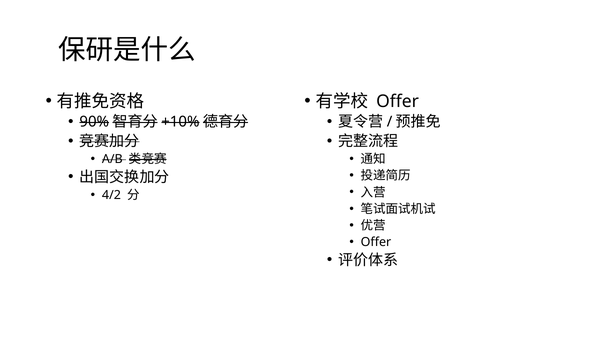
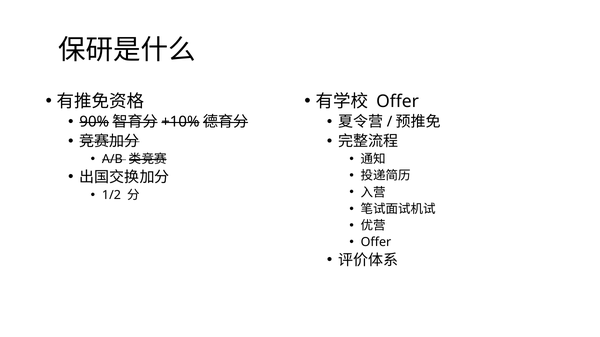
4/2: 4/2 -> 1/2
